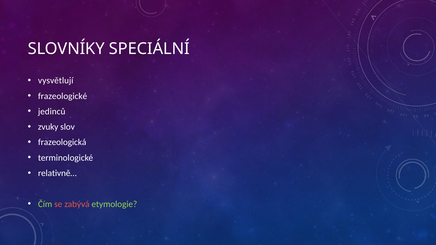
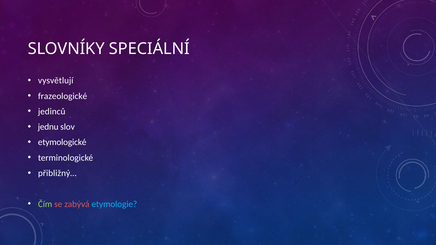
zvuky: zvuky -> jednu
frazeologická: frazeologická -> etymologické
relativně…: relativně… -> přibližný…
etymologie colour: light green -> light blue
